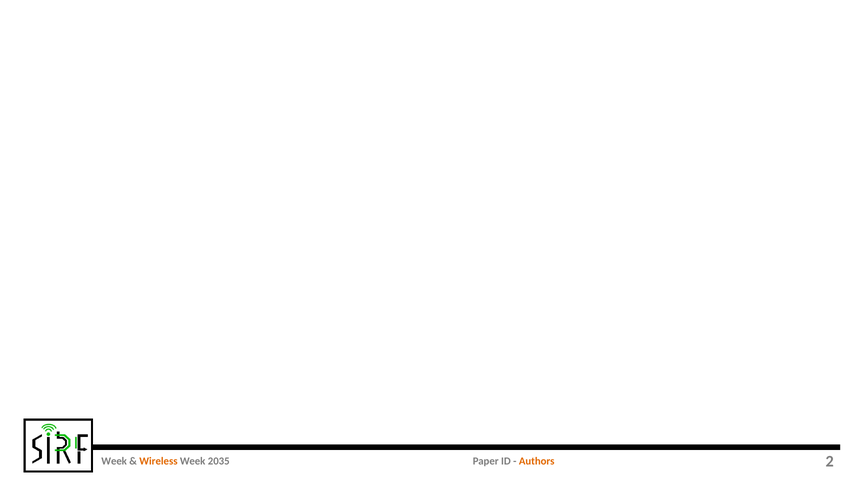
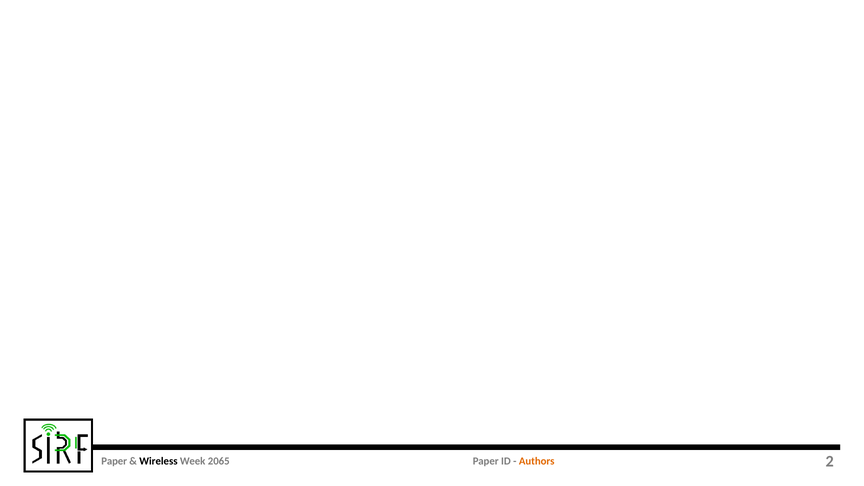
Week at (114, 461): Week -> Paper
Wireless colour: orange -> black
2035: 2035 -> 2065
